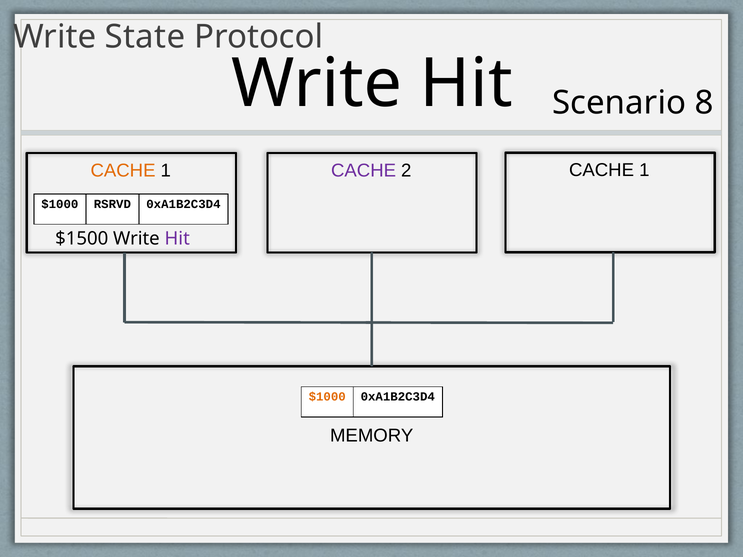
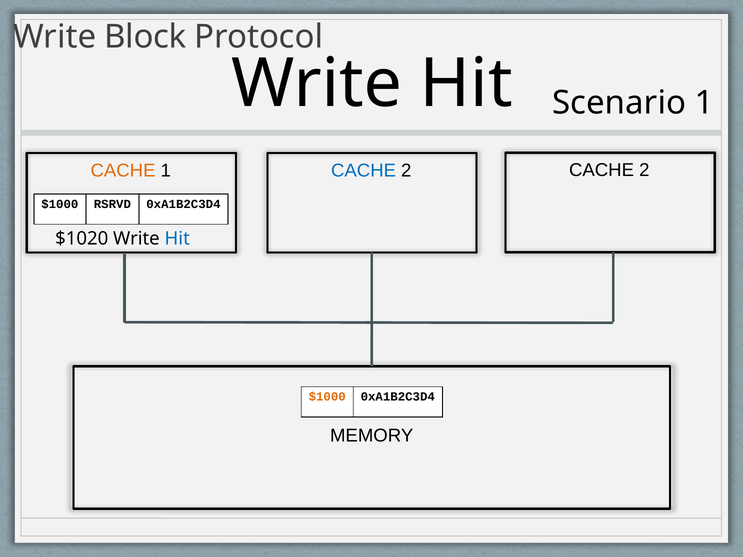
State: State -> Block
Scenario 8: 8 -> 1
CACHE at (364, 171) colour: purple -> blue
2 CACHE 1: 1 -> 2
$1500: $1500 -> $1020
Hit at (177, 239) colour: purple -> blue
